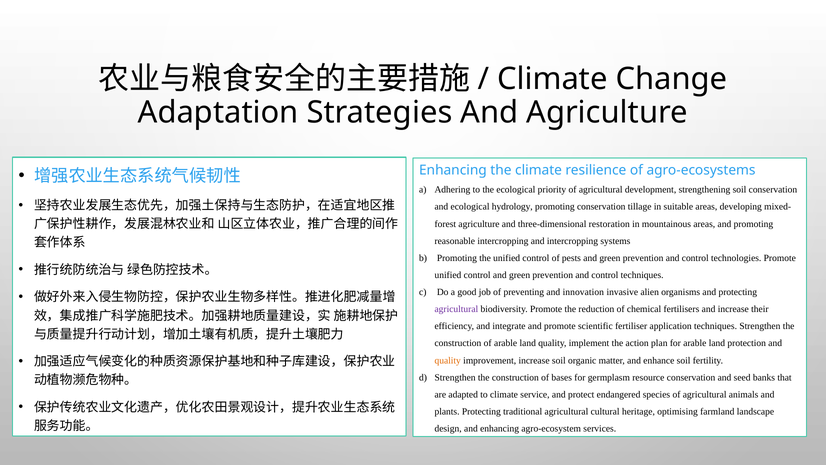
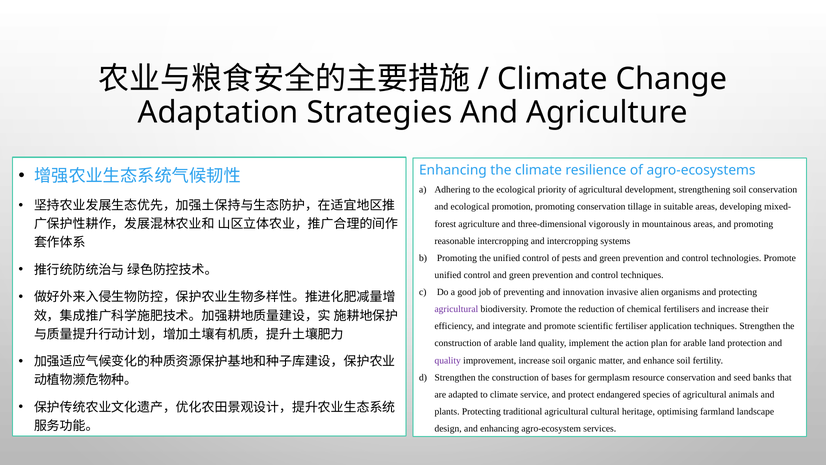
hydrology: hydrology -> promotion
restoration: restoration -> vigorously
quality at (448, 360) colour: orange -> purple
